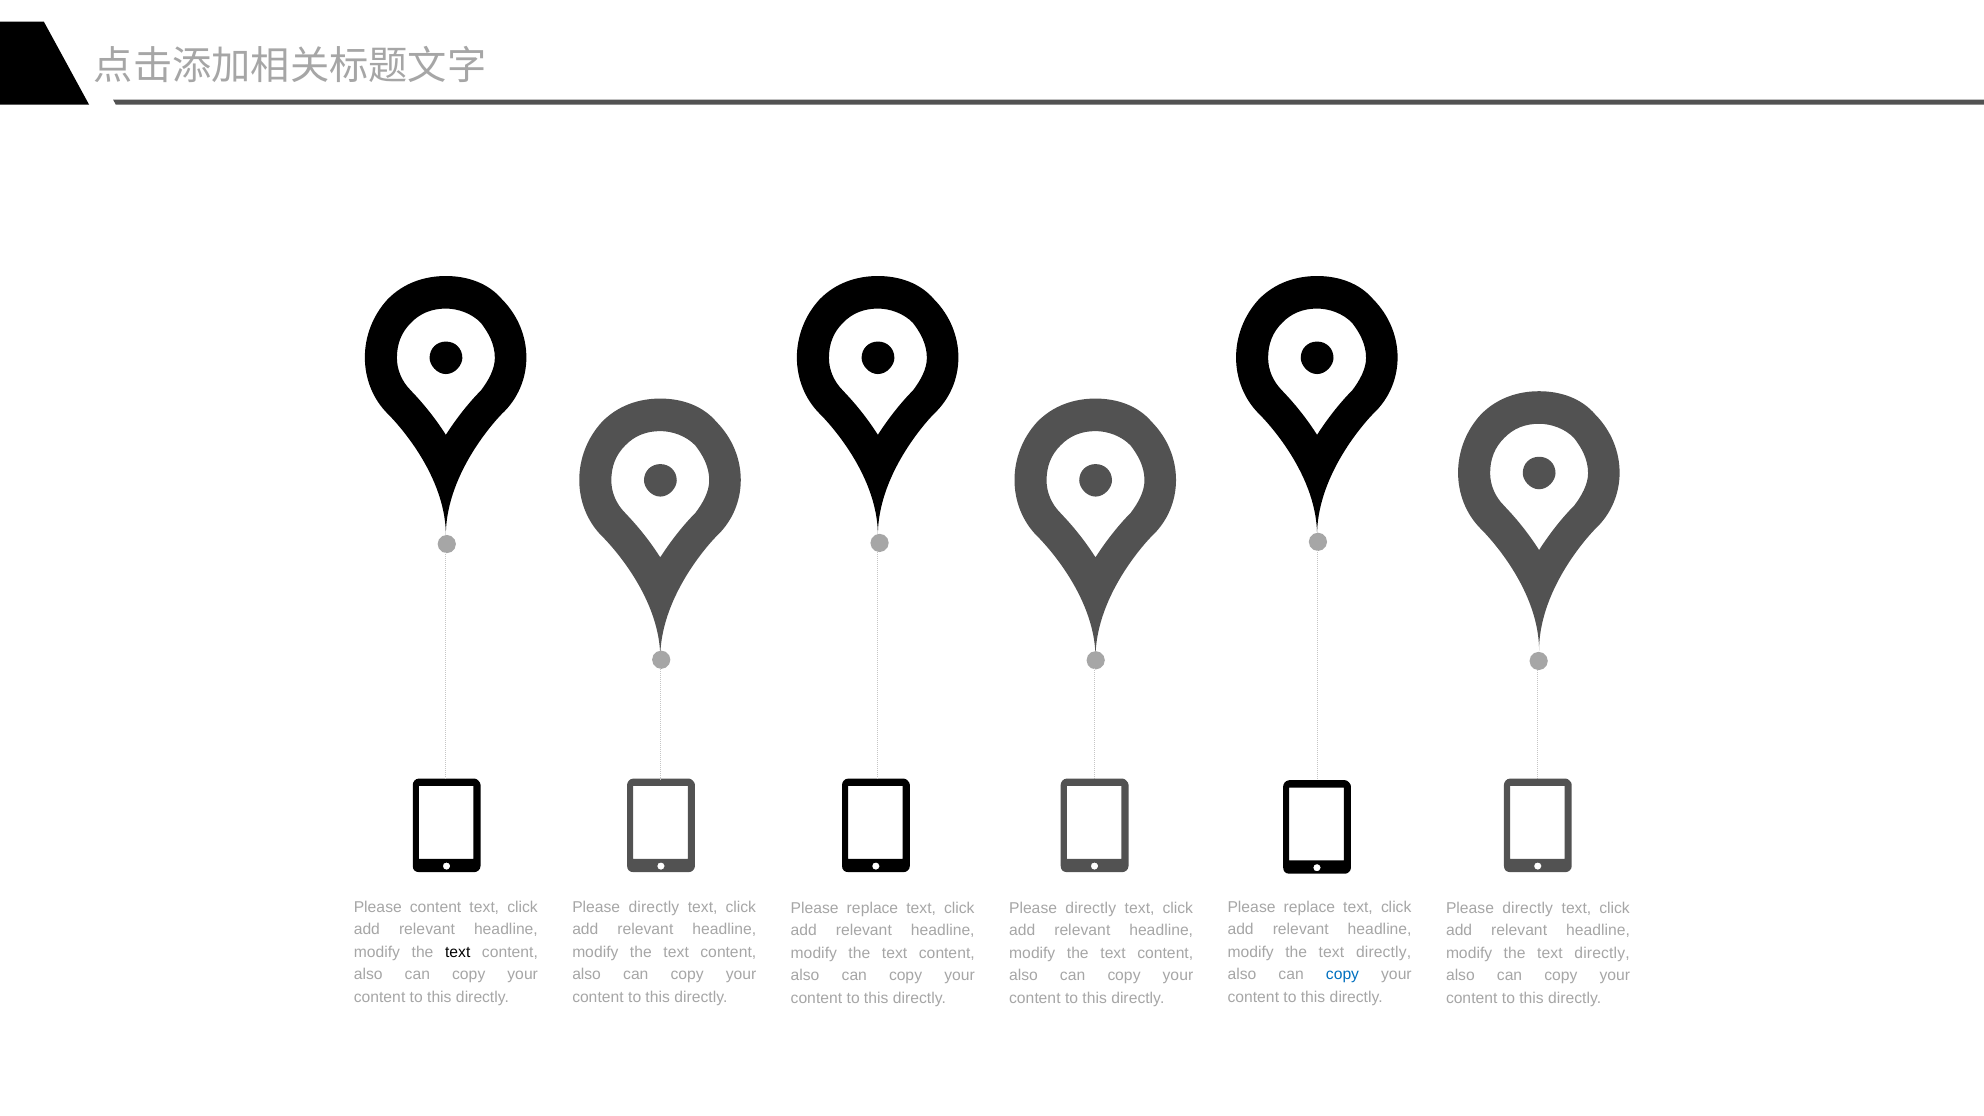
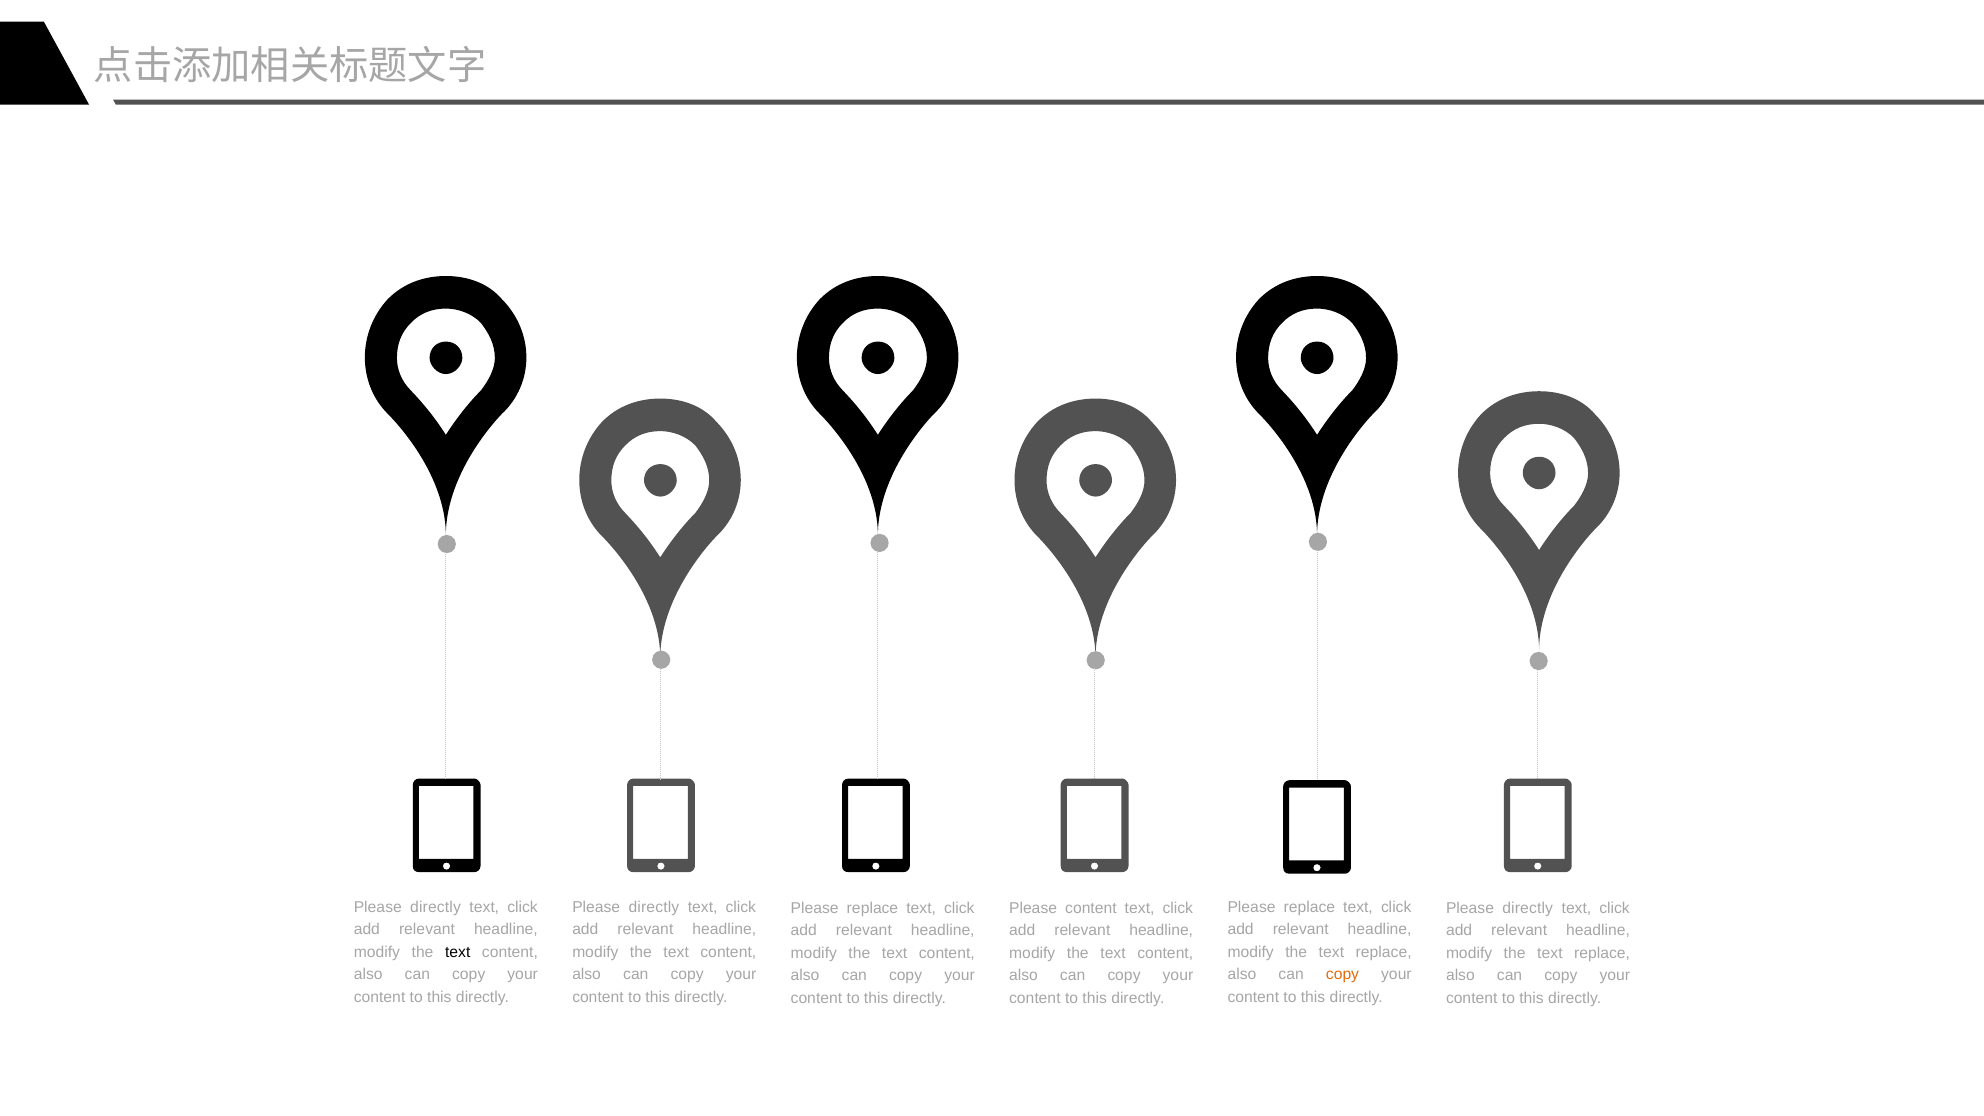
content at (436, 907): content -> directly
directly at (1091, 908): directly -> content
directly at (1384, 952): directly -> replace
directly at (1602, 953): directly -> replace
copy at (1342, 975) colour: blue -> orange
